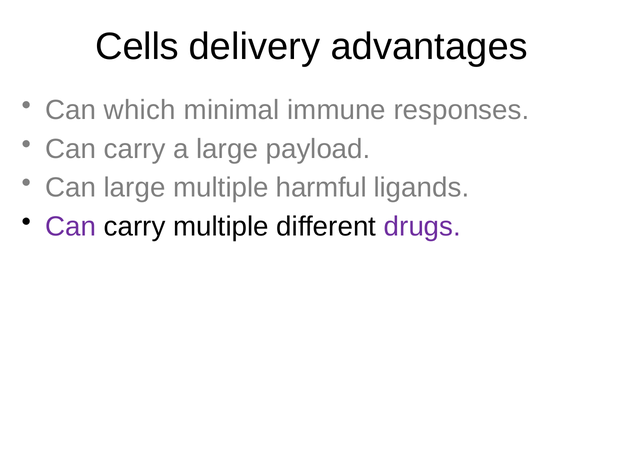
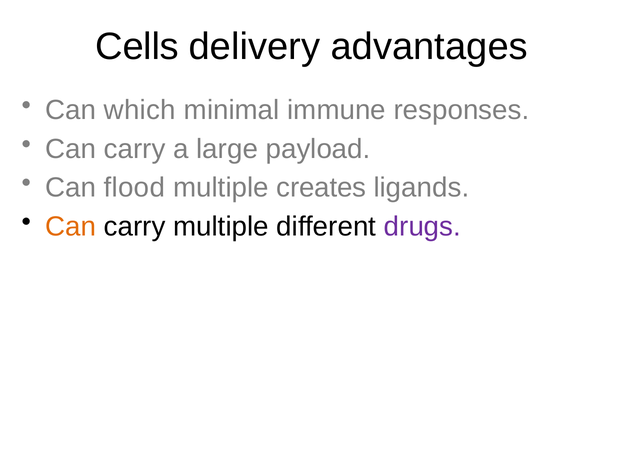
Can large: large -> flood
harmful: harmful -> creates
Can at (71, 227) colour: purple -> orange
